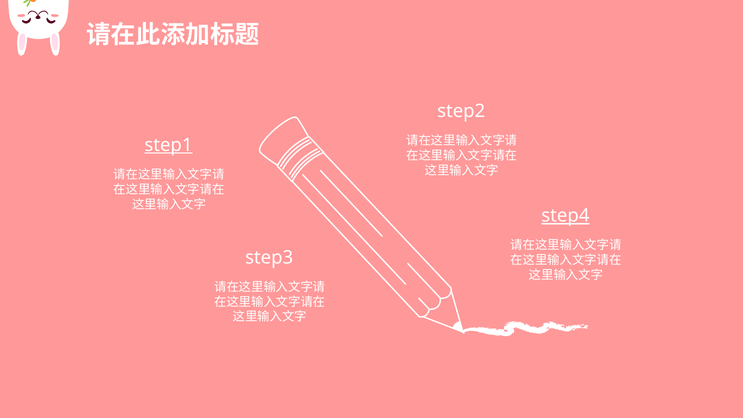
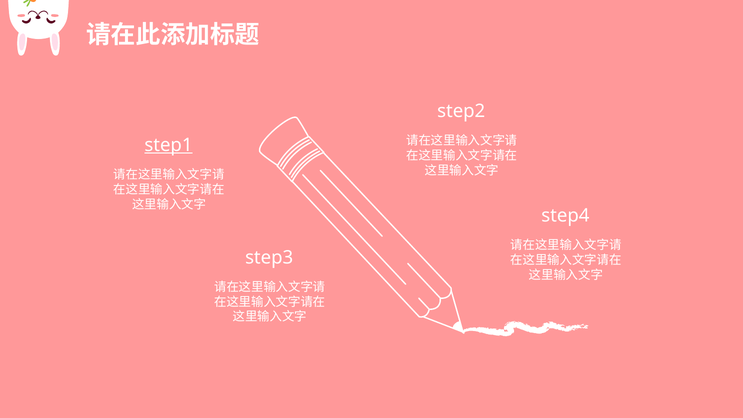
step4 underline: present -> none
